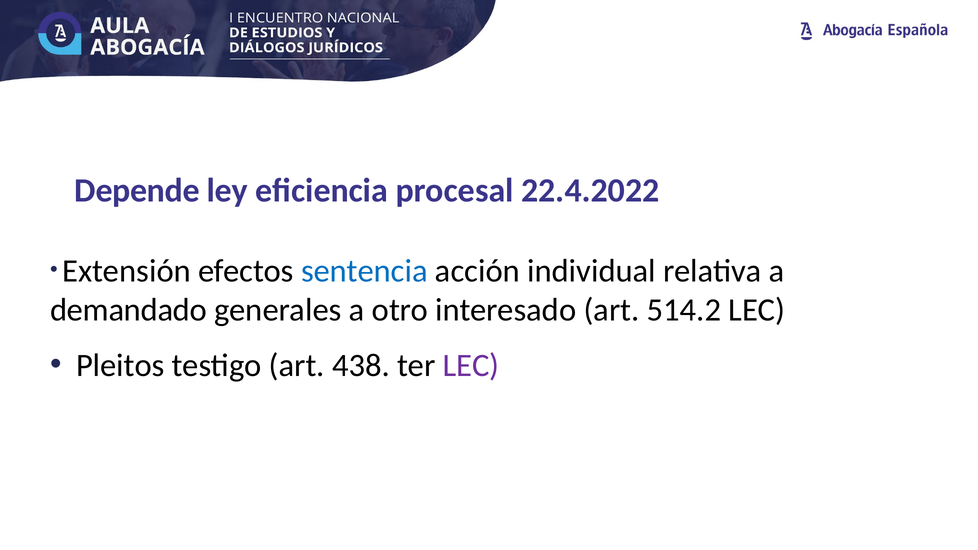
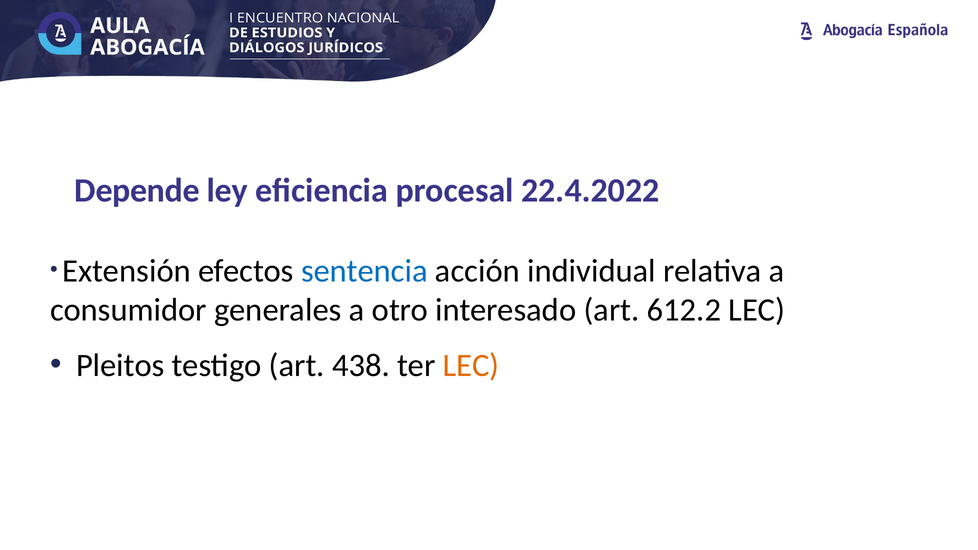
demandado: demandado -> consumidor
514.2: 514.2 -> 612.2
LEC at (471, 365) colour: purple -> orange
